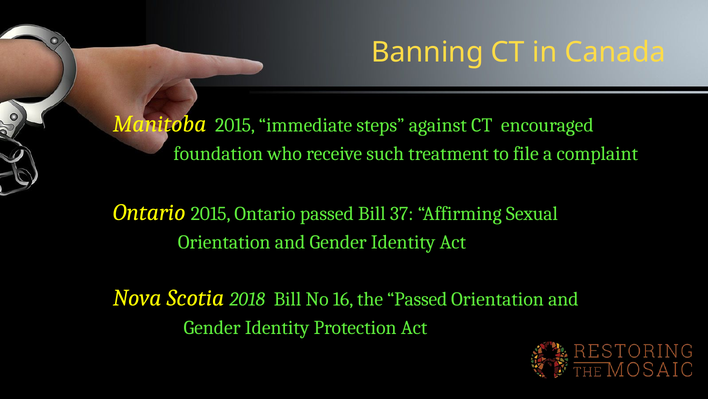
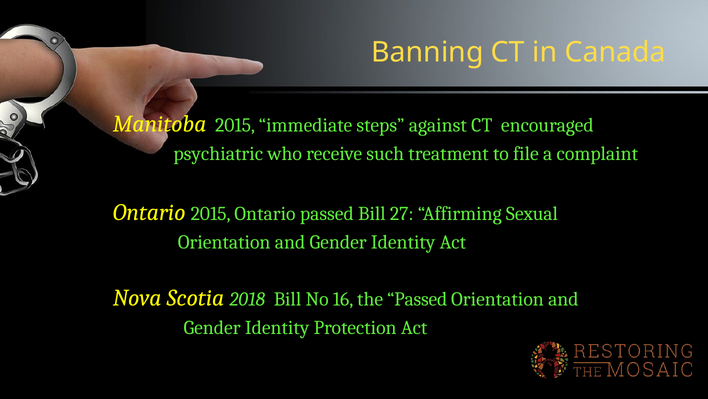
foundation: foundation -> psychiatric
37: 37 -> 27
